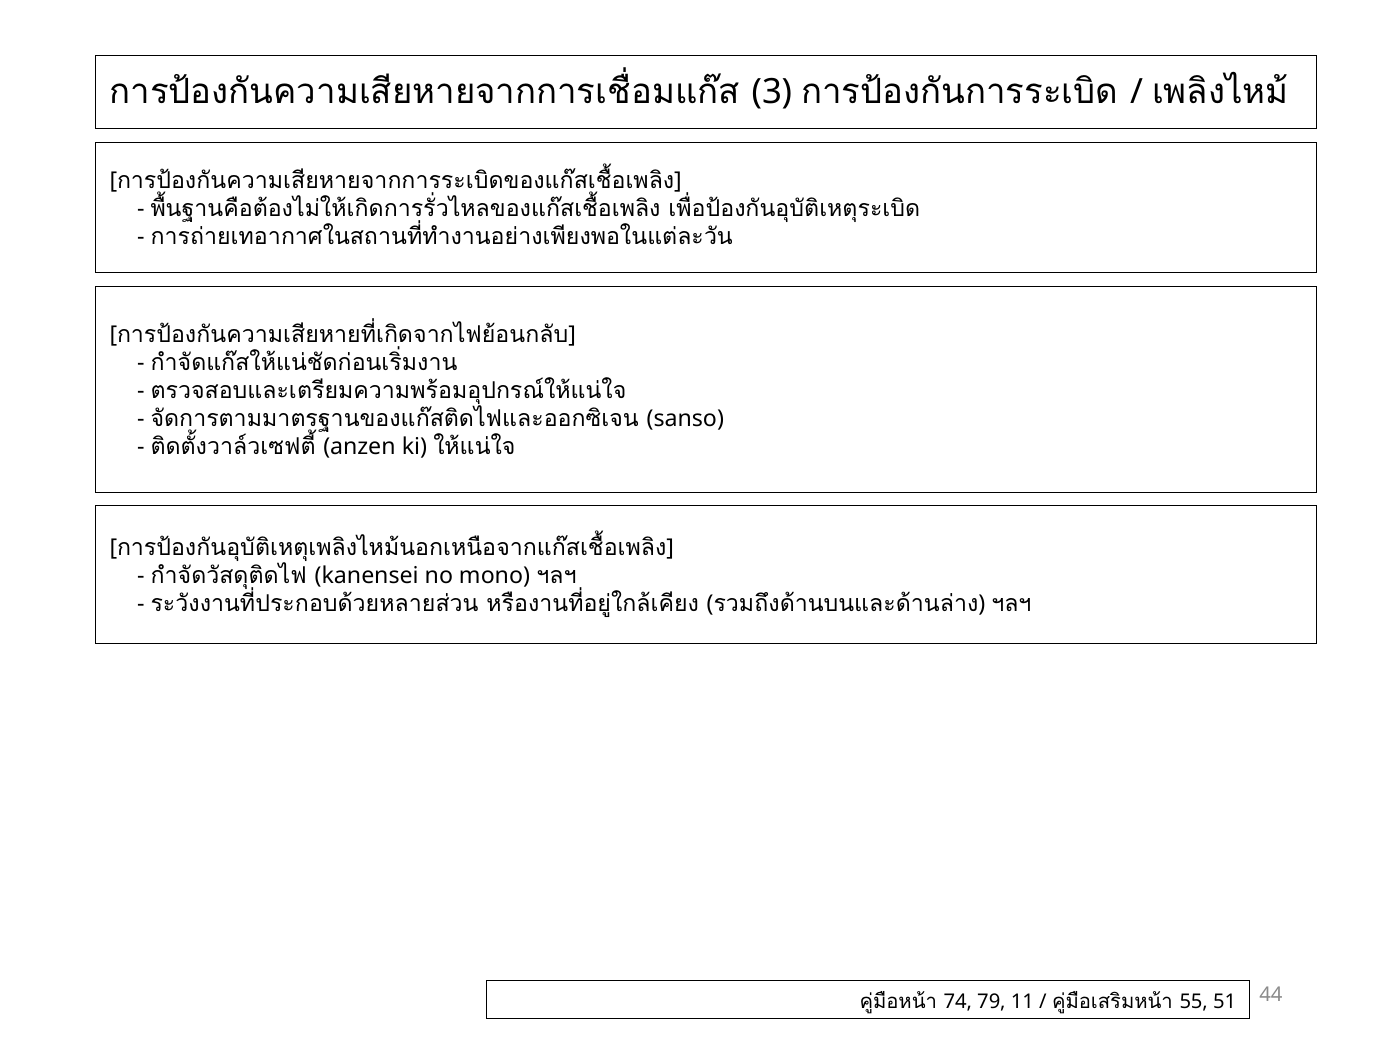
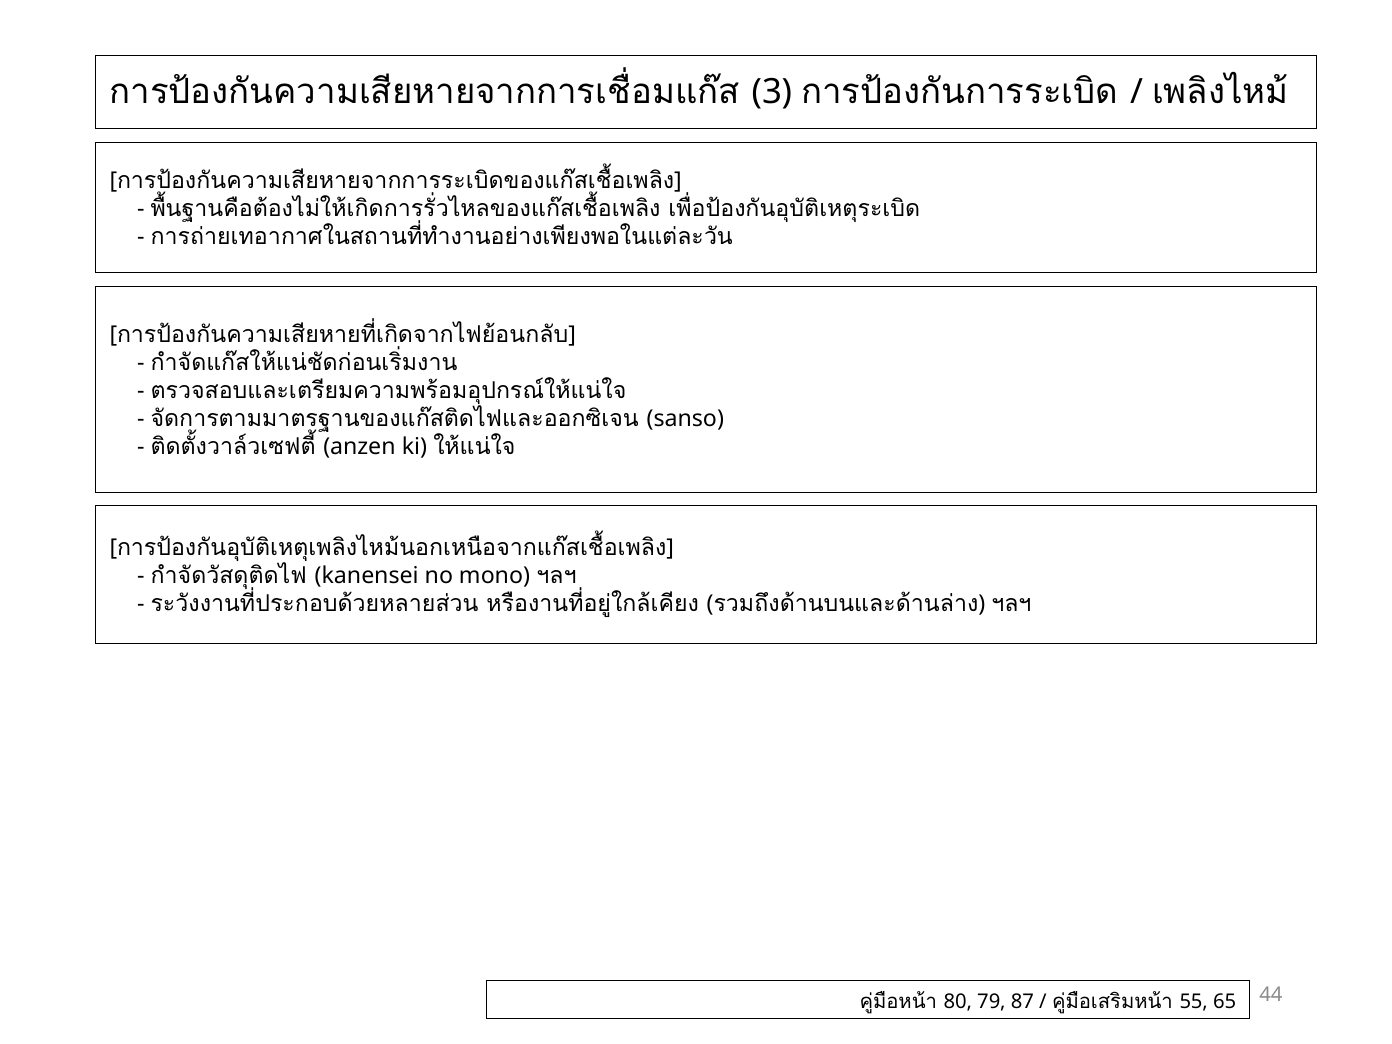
74: 74 -> 80
11: 11 -> 87
51: 51 -> 65
